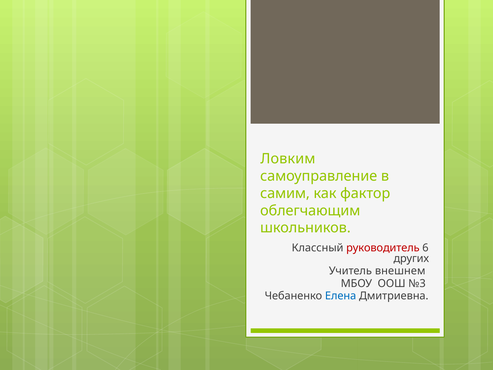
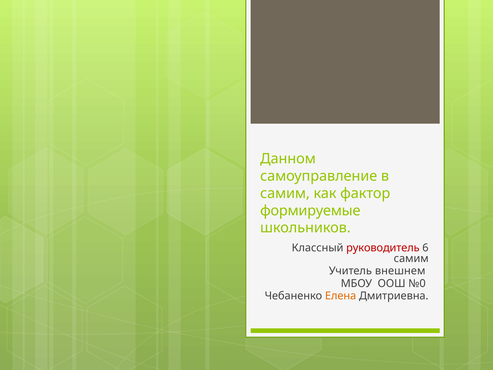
Ловким: Ловким -> Данном
облегчающим: облегчающим -> формируемые
других at (411, 258): других -> самим
№3: №3 -> №0
Елена colour: blue -> orange
